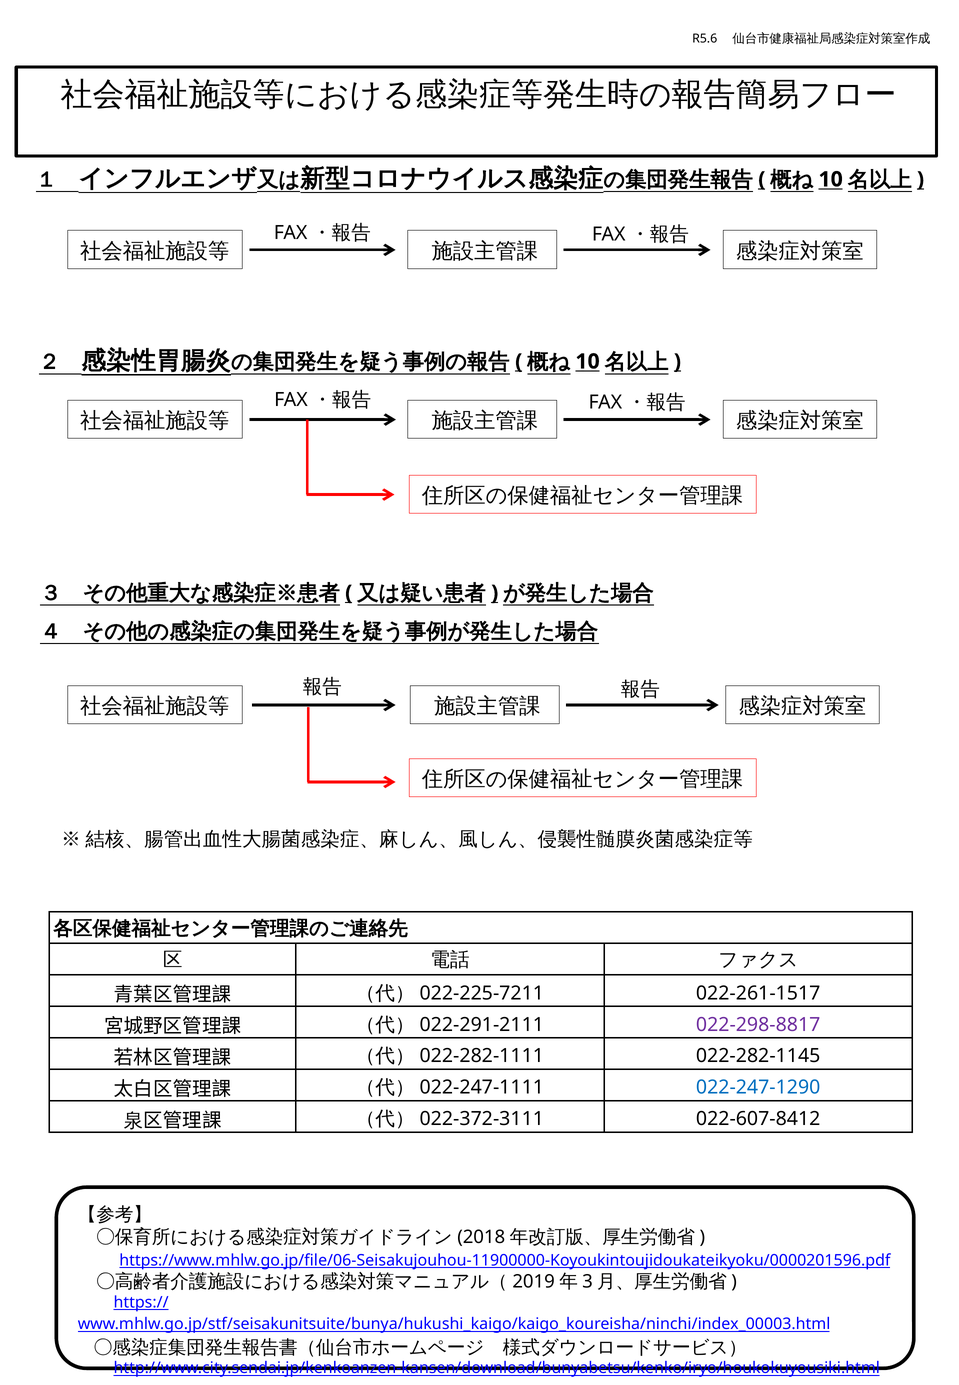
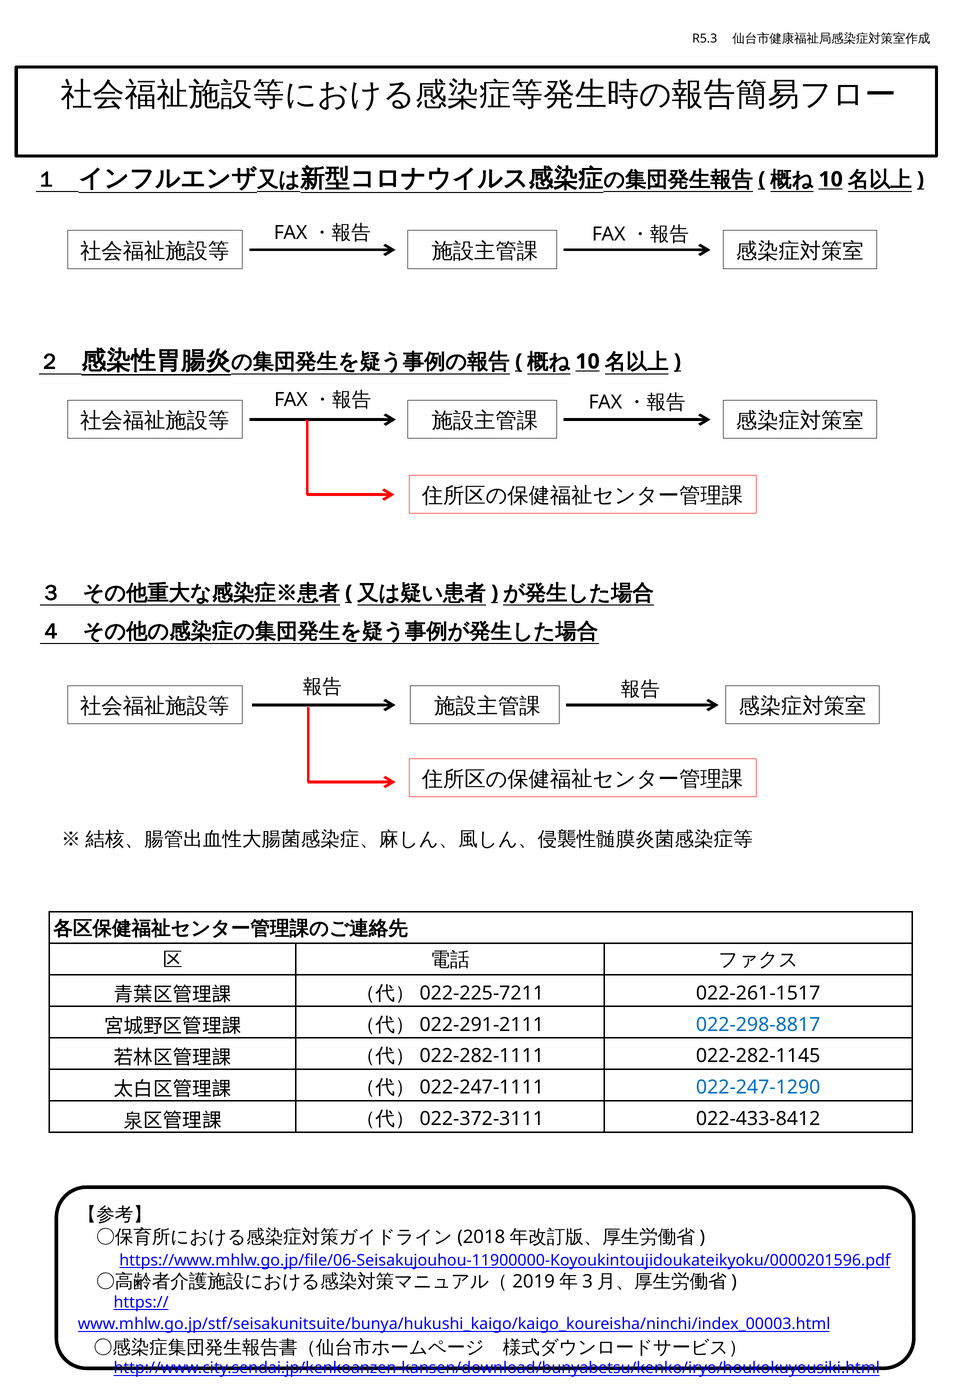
R5.6: R5.6 -> R5.3
022-298-8817 colour: purple -> blue
022-607-8412: 022-607-8412 -> 022-433-8412
